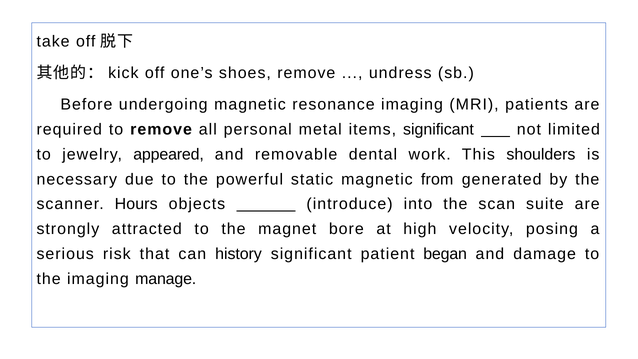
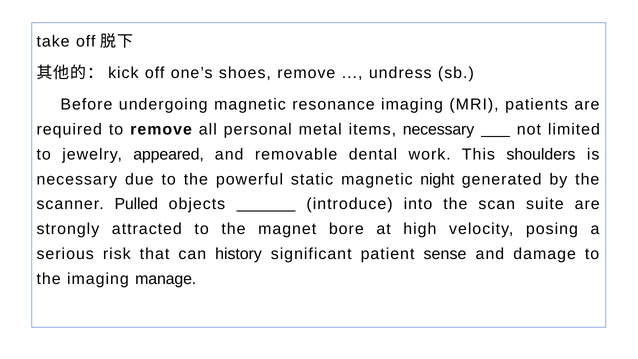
items significant: significant -> necessary
from: from -> night
Hours: Hours -> Pulled
began: began -> sense
